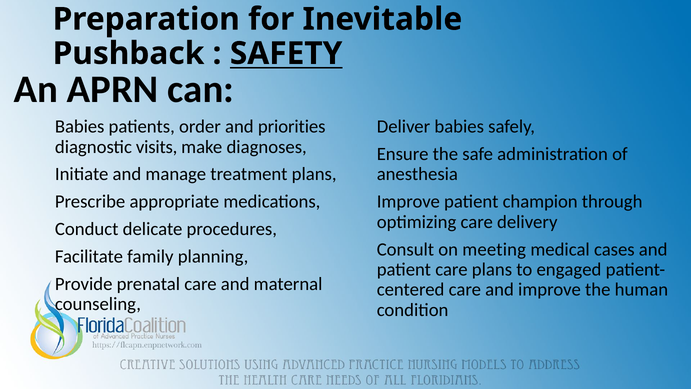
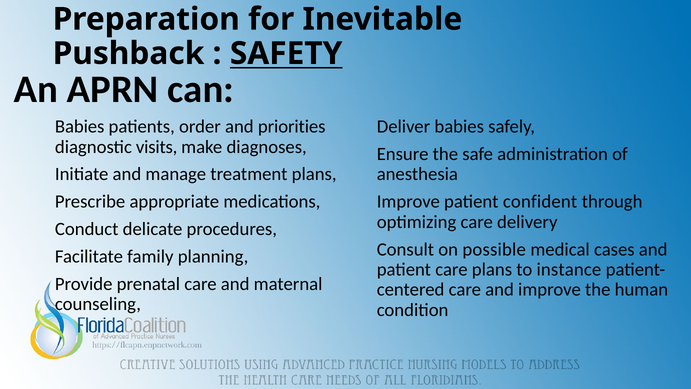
champion: champion -> confident
meeting: meeting -> possible
engaged: engaged -> instance
